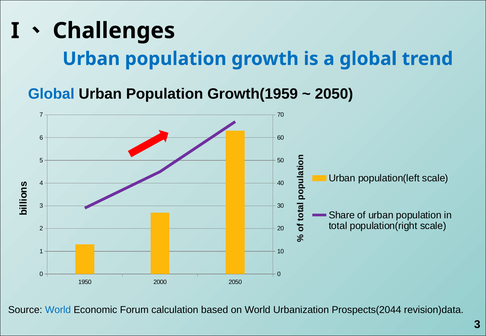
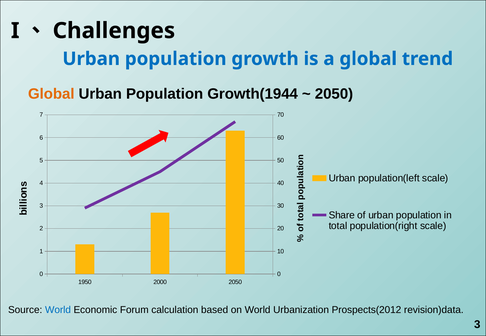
Global at (51, 94) colour: blue -> orange
Growth(1959: Growth(1959 -> Growth(1944
Prospects(2044: Prospects(2044 -> Prospects(2012
